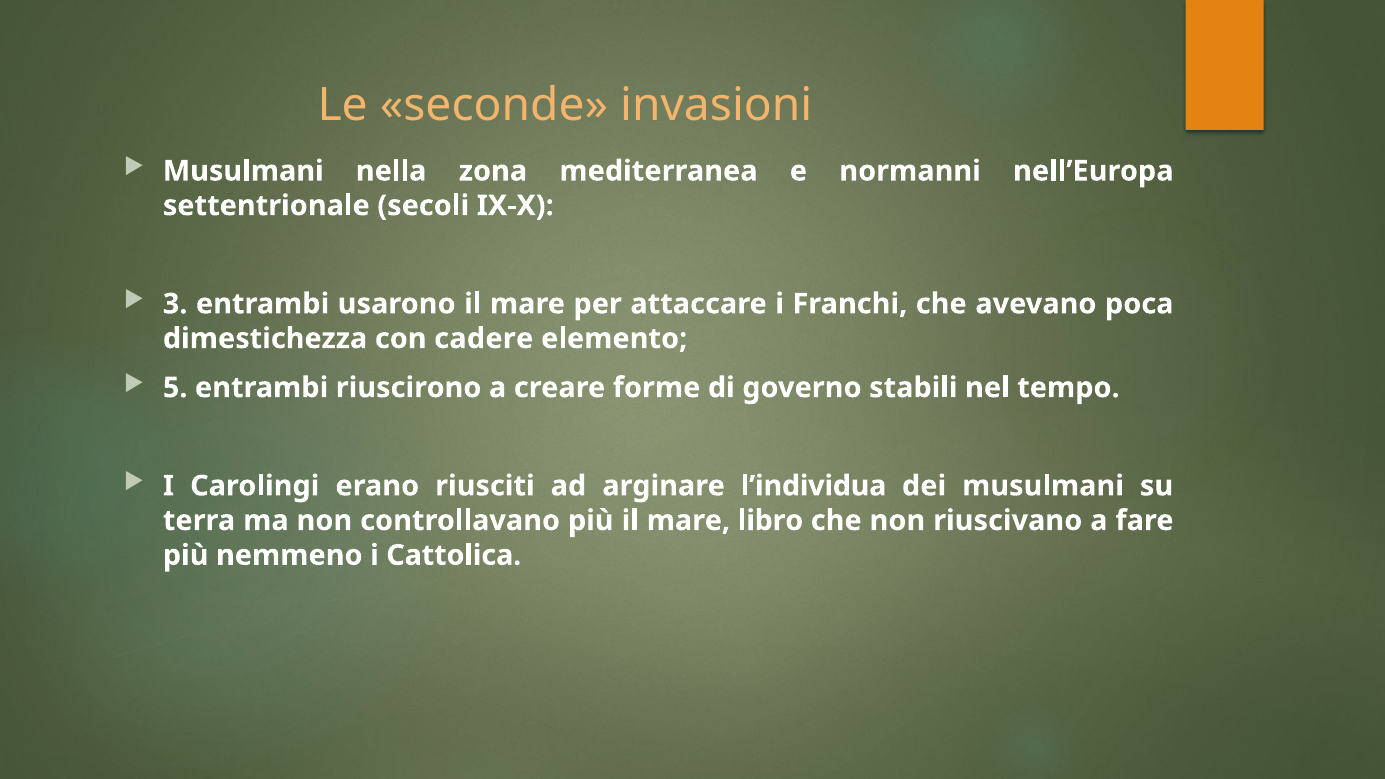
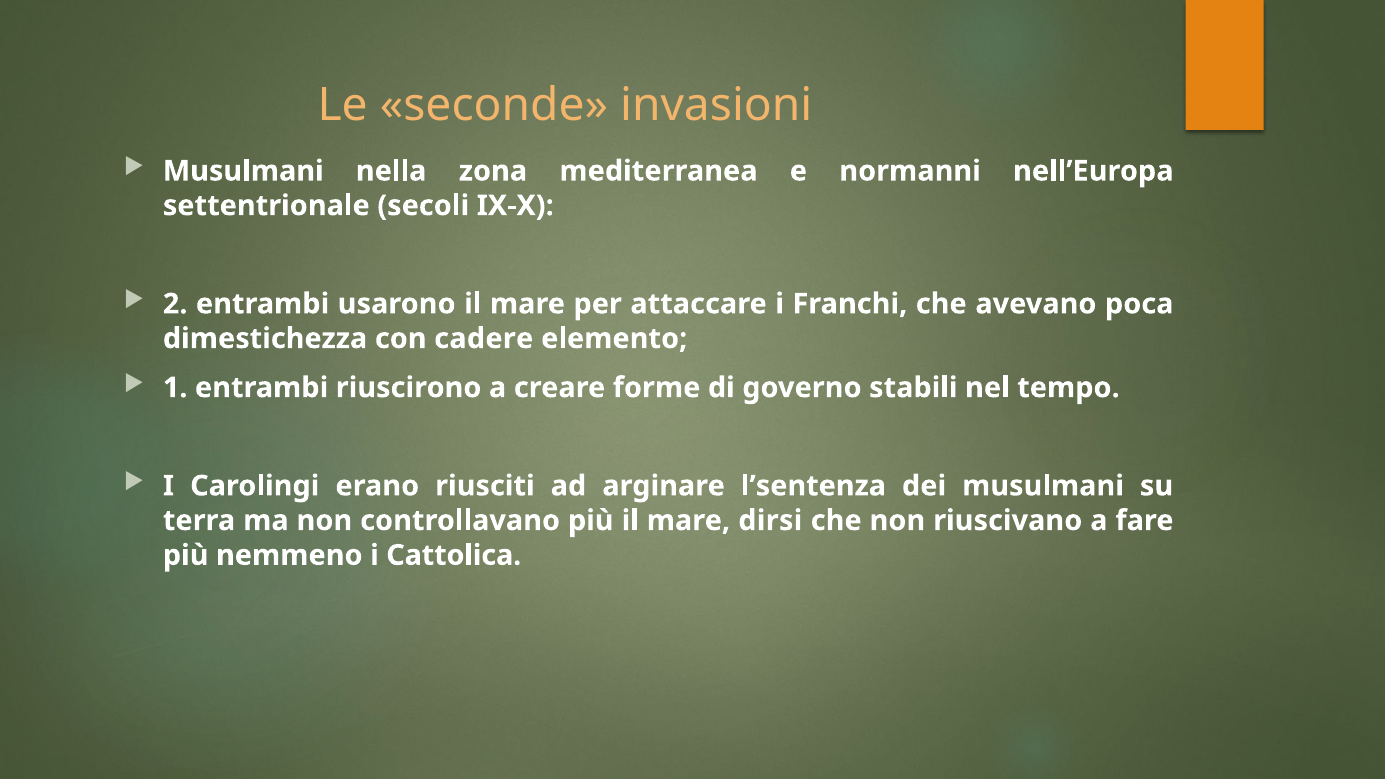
3: 3 -> 2
5: 5 -> 1
l’individua: l’individua -> l’sentenza
libro: libro -> dirsi
